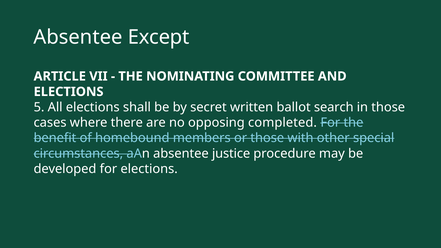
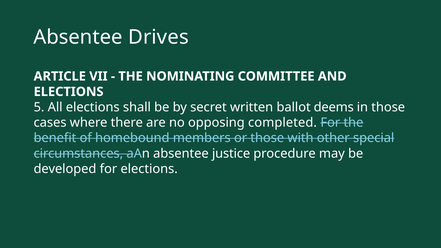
Except: Except -> Drives
search: search -> deems
